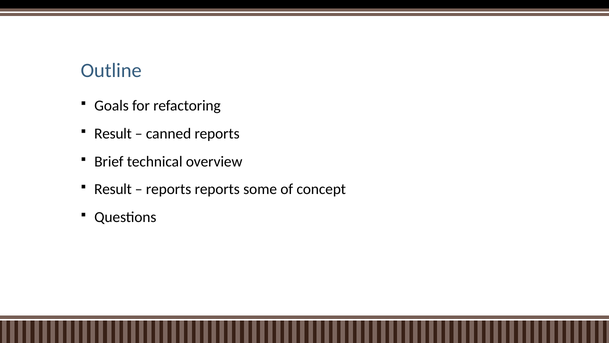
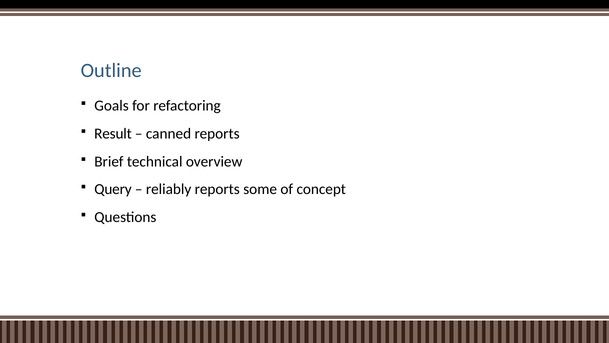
Result at (113, 189): Result -> Query
reports at (169, 189): reports -> reliably
